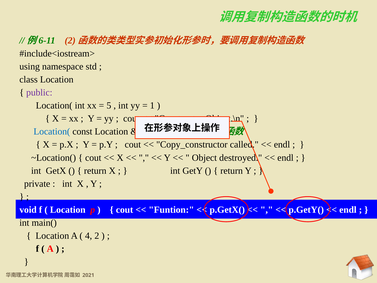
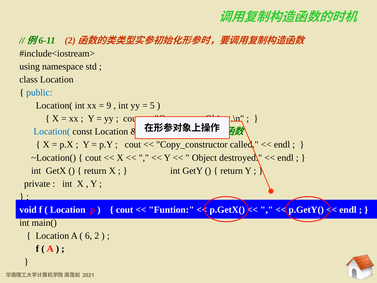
public colour: purple -> blue
5: 5 -> 9
1: 1 -> 5
4: 4 -> 6
